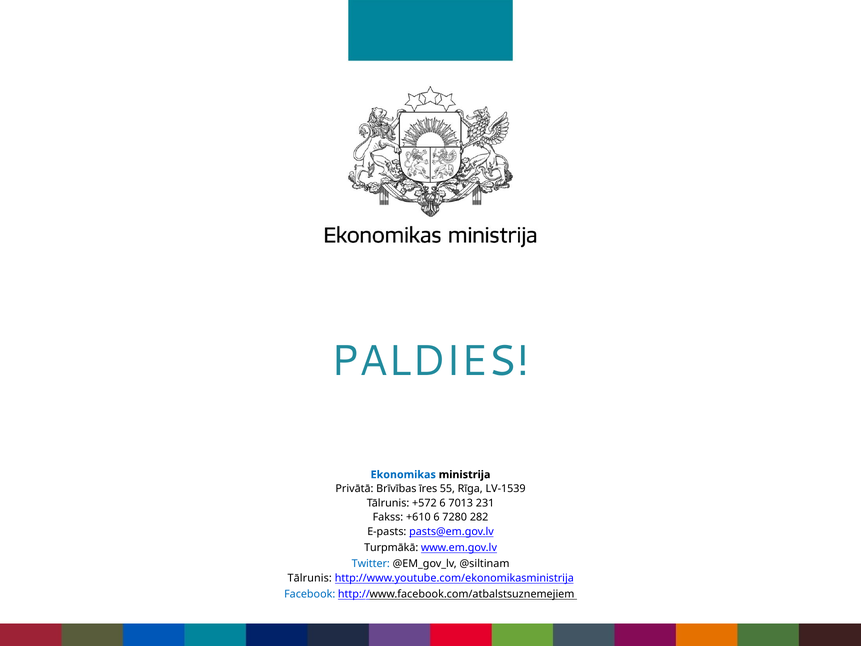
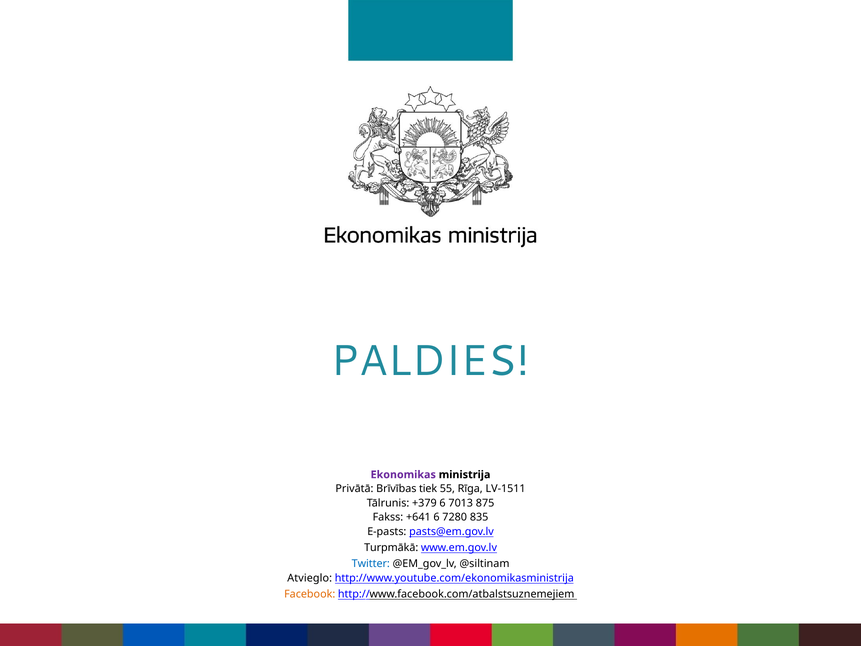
Ekonomikas colour: blue -> purple
īres: īres -> tiek
LV-1539: LV-1539 -> LV-1511
+572: +572 -> +379
231: 231 -> 875
+610: +610 -> +641
282: 282 -> 835
Tālrunis at (310, 578): Tālrunis -> Atvieglo
Facebook colour: blue -> orange
